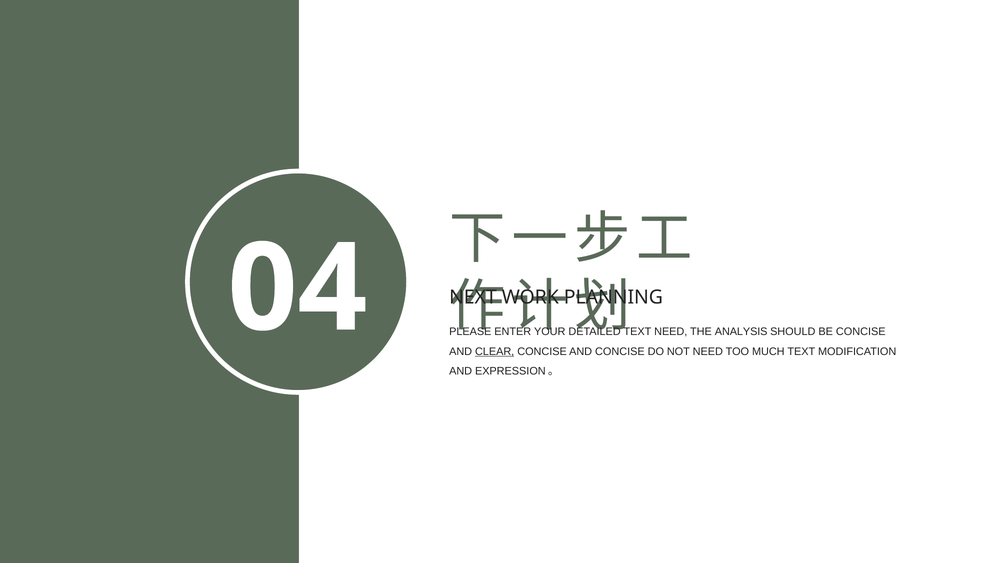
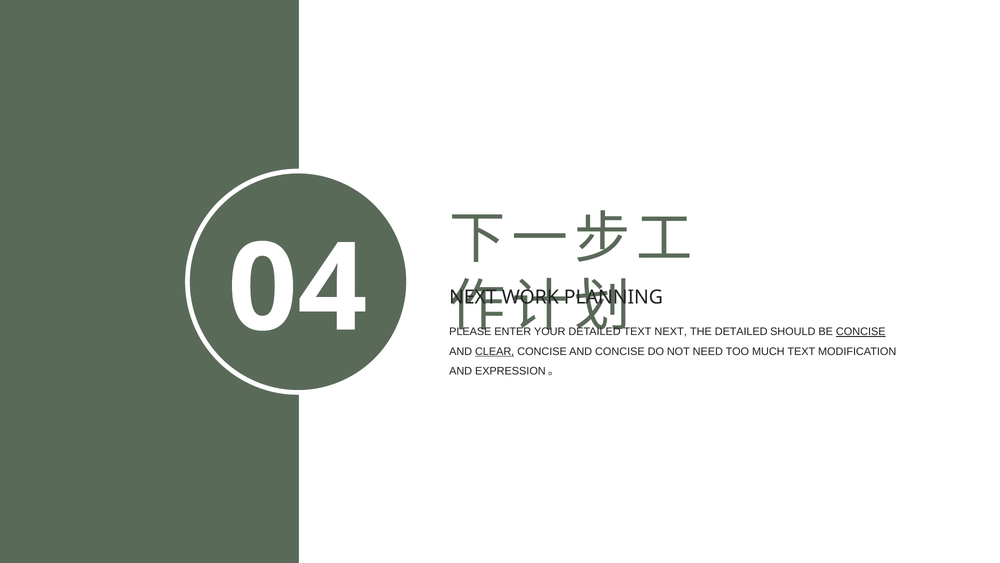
TEXT NEED: NEED -> NEXT
THE ANALYSIS: ANALYSIS -> DETAILED
CONCISE at (861, 332) underline: none -> present
